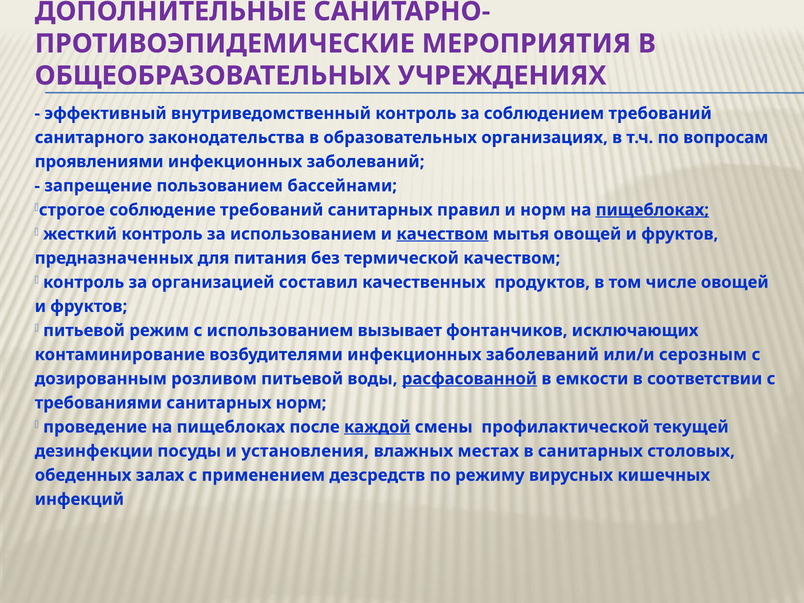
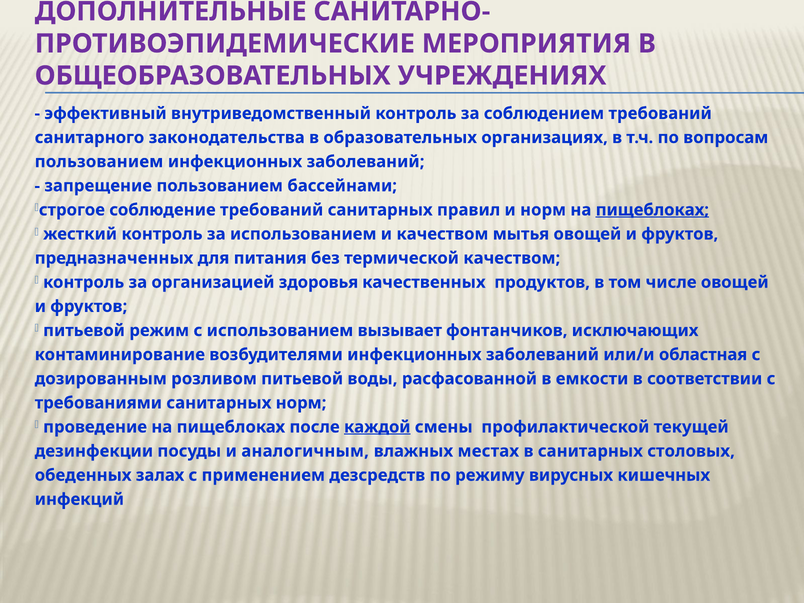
проявлениями at (99, 162): проявлениями -> пользованием
качеством at (442, 234) underline: present -> none
составил: составил -> здоровья
серозным: серозным -> областная
расфасованной underline: present -> none
установления: установления -> аналогичным
